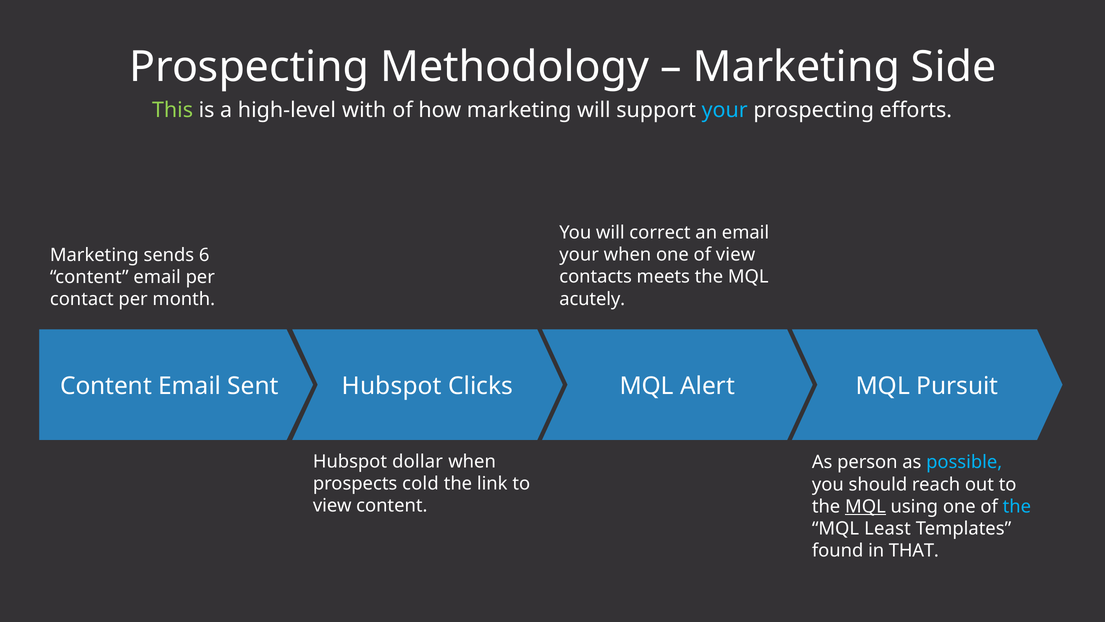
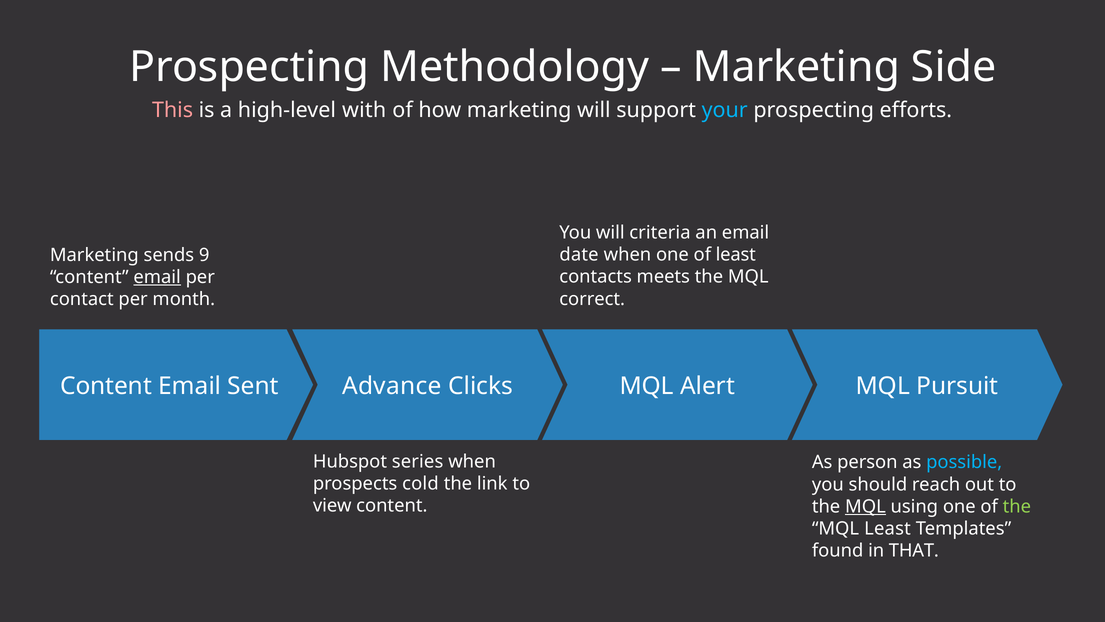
This colour: light green -> pink
correct: correct -> criteria
your at (579, 255): your -> date
of view: view -> least
6: 6 -> 9
email at (157, 277) underline: none -> present
acutely: acutely -> correct
Sent Hubspot: Hubspot -> Advance
dollar: dollar -> series
the at (1017, 506) colour: light blue -> light green
